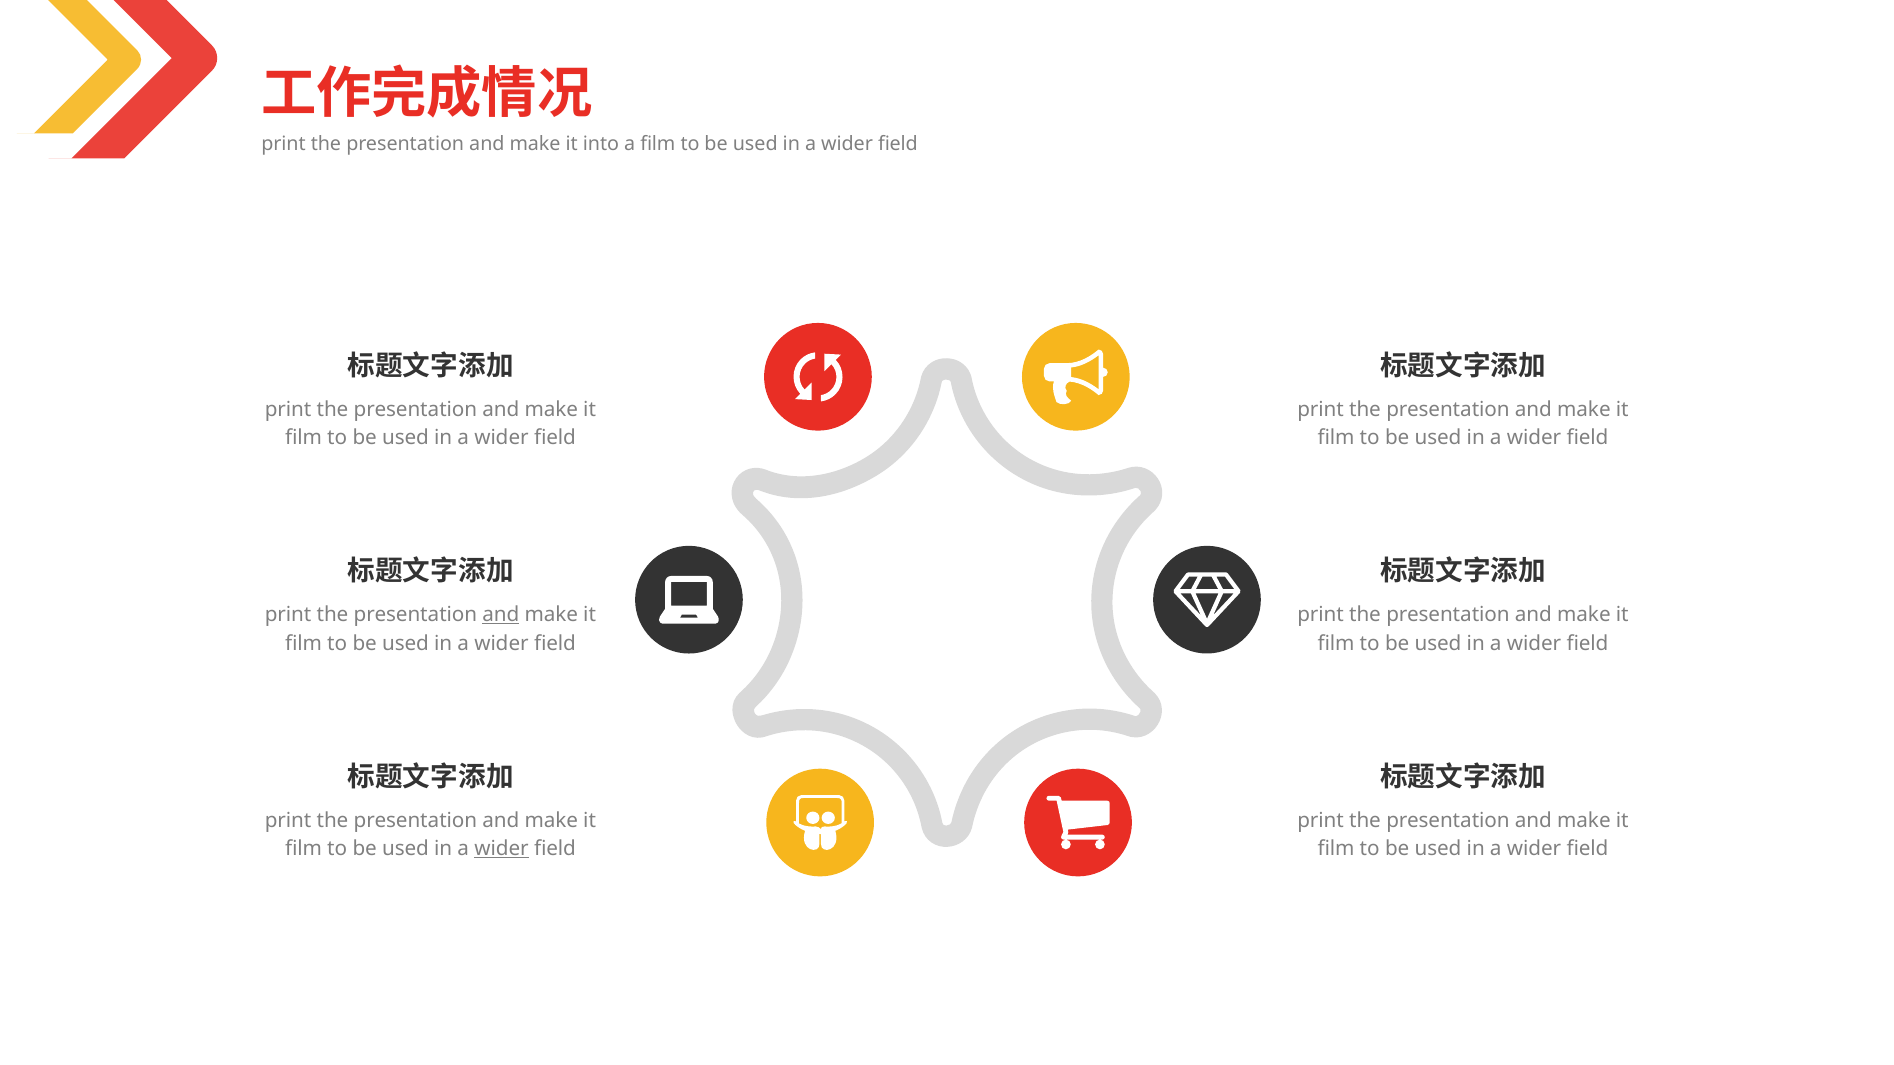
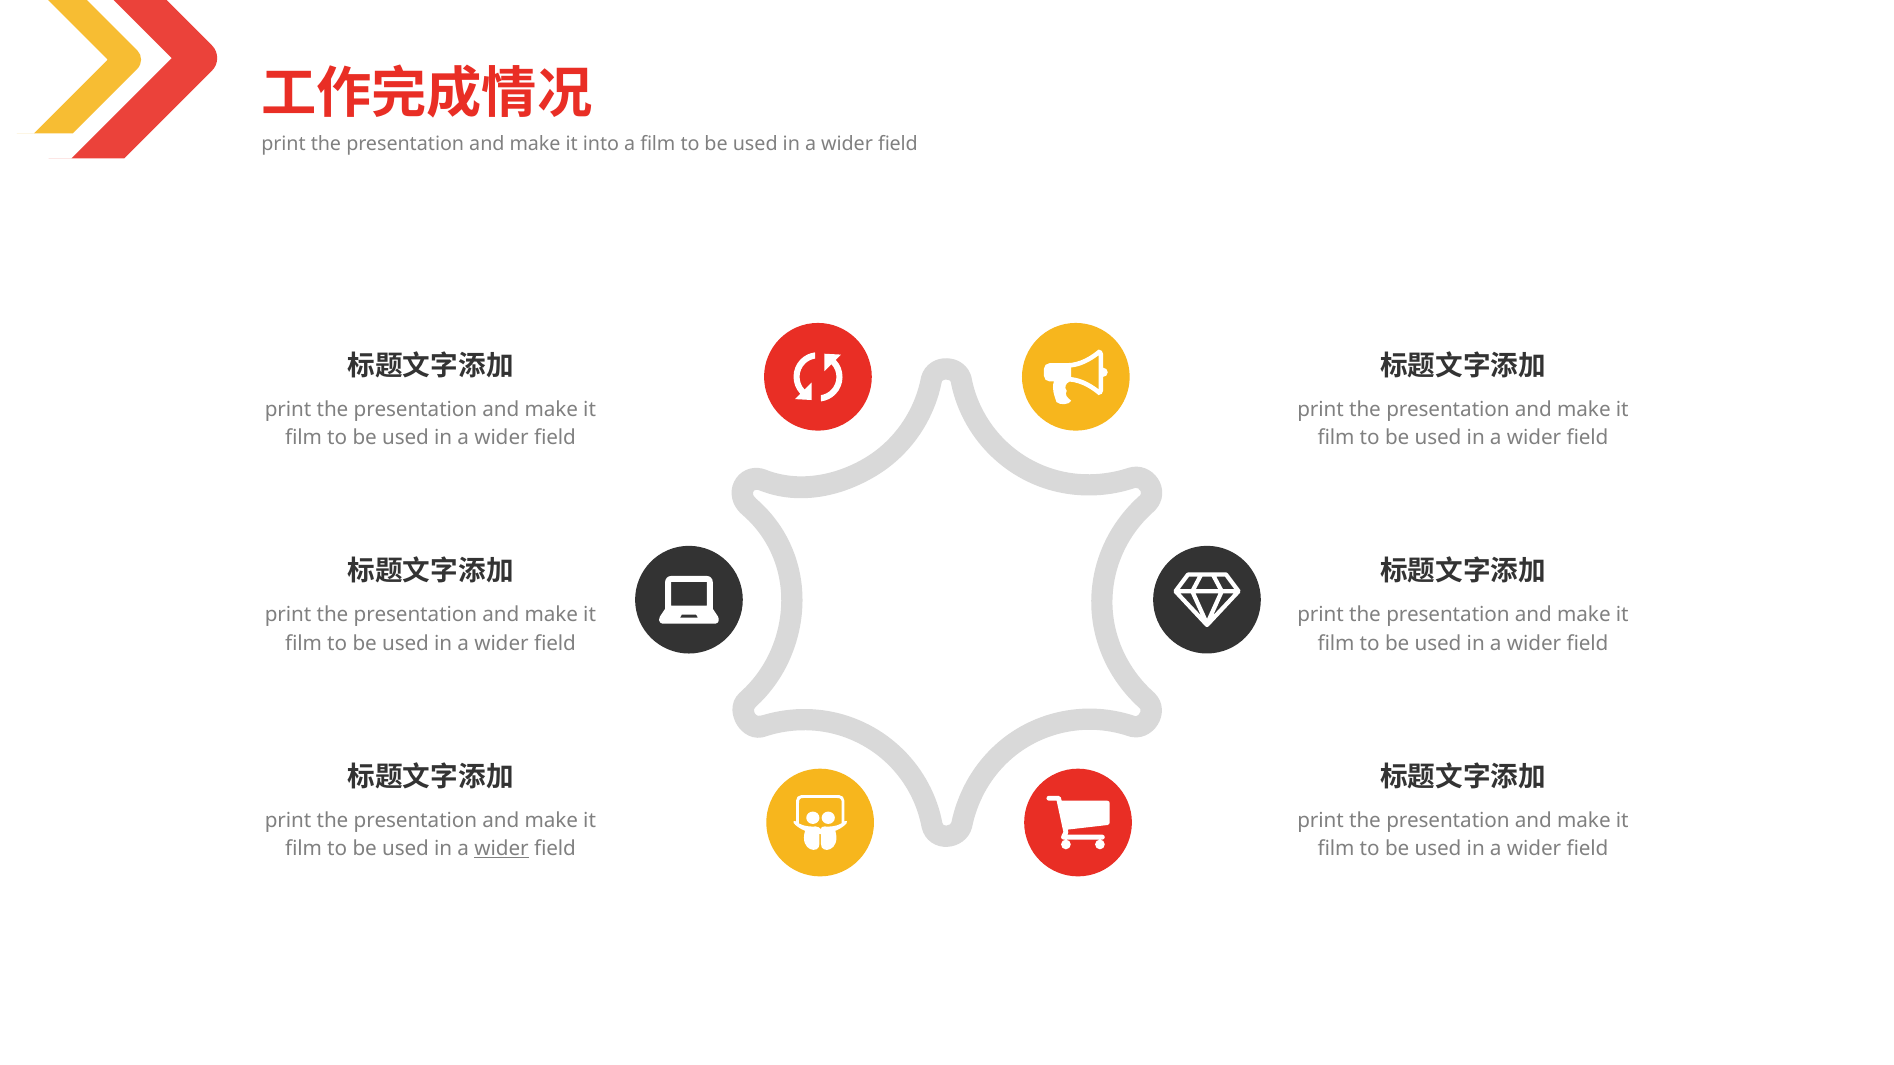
and at (501, 615) underline: present -> none
